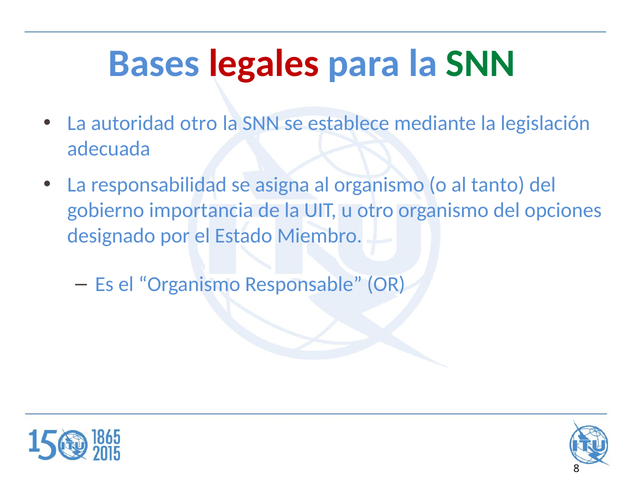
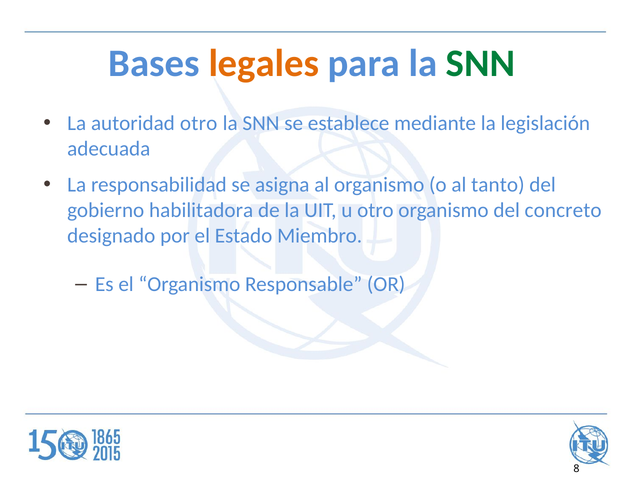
legales colour: red -> orange
importancia: importancia -> habilitadora
opciones: opciones -> concreto
